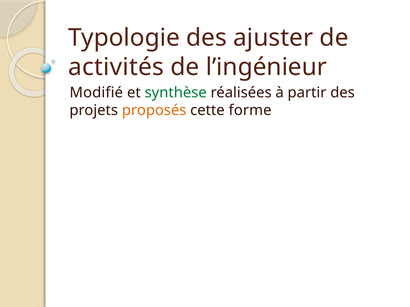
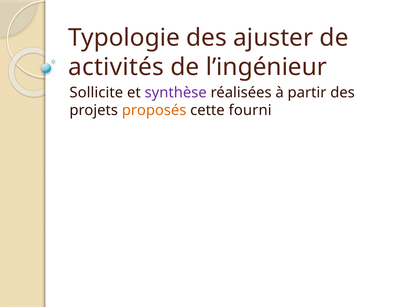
Modifié: Modifié -> Sollicite
synthèse colour: green -> purple
forme: forme -> fourni
